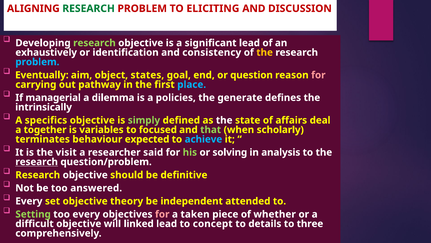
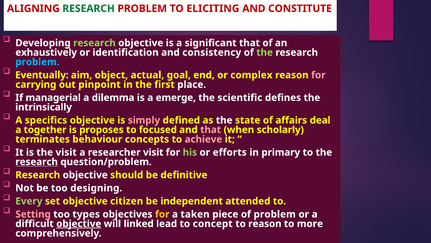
DISCUSSION: DISCUSSION -> CONSTITUTE
significant lead: lead -> that
the at (265, 52) colour: yellow -> light green
states: states -> actual
question: question -> complex
pathway: pathway -> pinpoint
place colour: light blue -> white
policies: policies -> emerge
generate: generate -> scientific
simply colour: light green -> pink
variables: variables -> proposes
that at (211, 129) colour: light green -> pink
expected: expected -> concepts
achieve colour: light blue -> pink
researcher said: said -> visit
solving: solving -> efforts
analysis: analysis -> primary
answered: answered -> designing
Every at (29, 201) colour: white -> light green
theory: theory -> citizen
Setting colour: light green -> pink
too every: every -> types
for at (162, 214) colour: pink -> yellow
of whether: whether -> problem
objective at (79, 223) underline: none -> present
to details: details -> reason
three: three -> more
